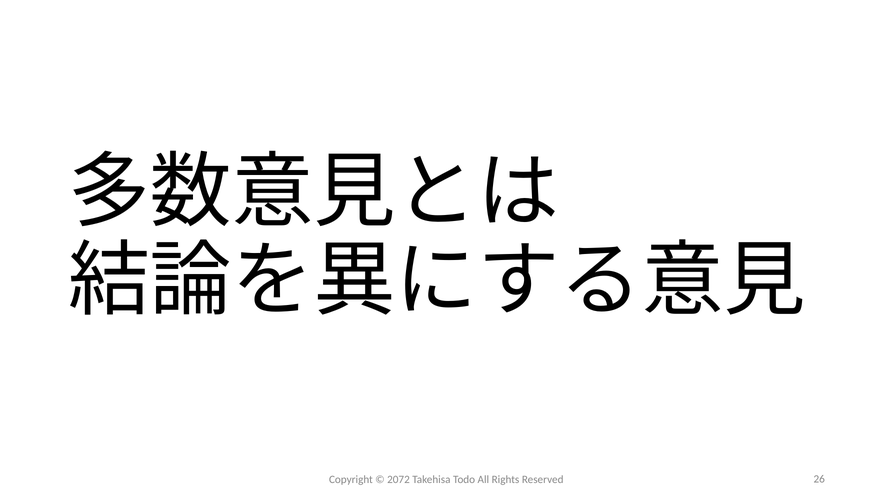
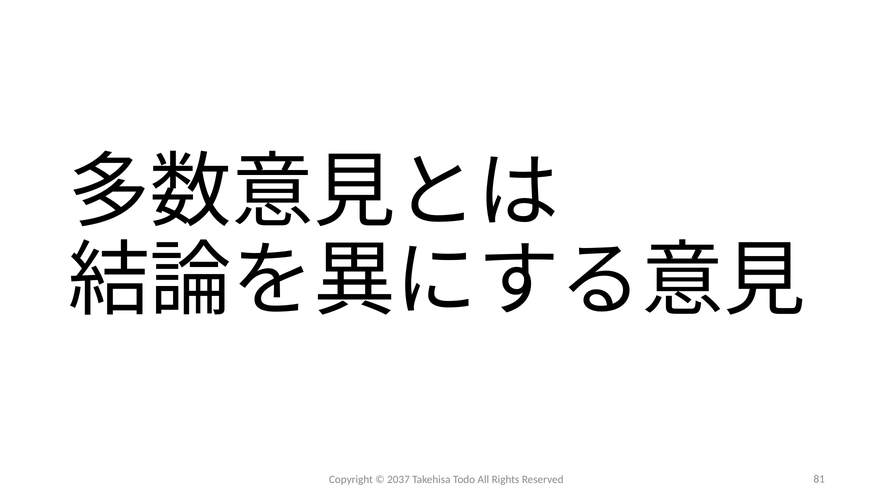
2072: 2072 -> 2037
26: 26 -> 81
